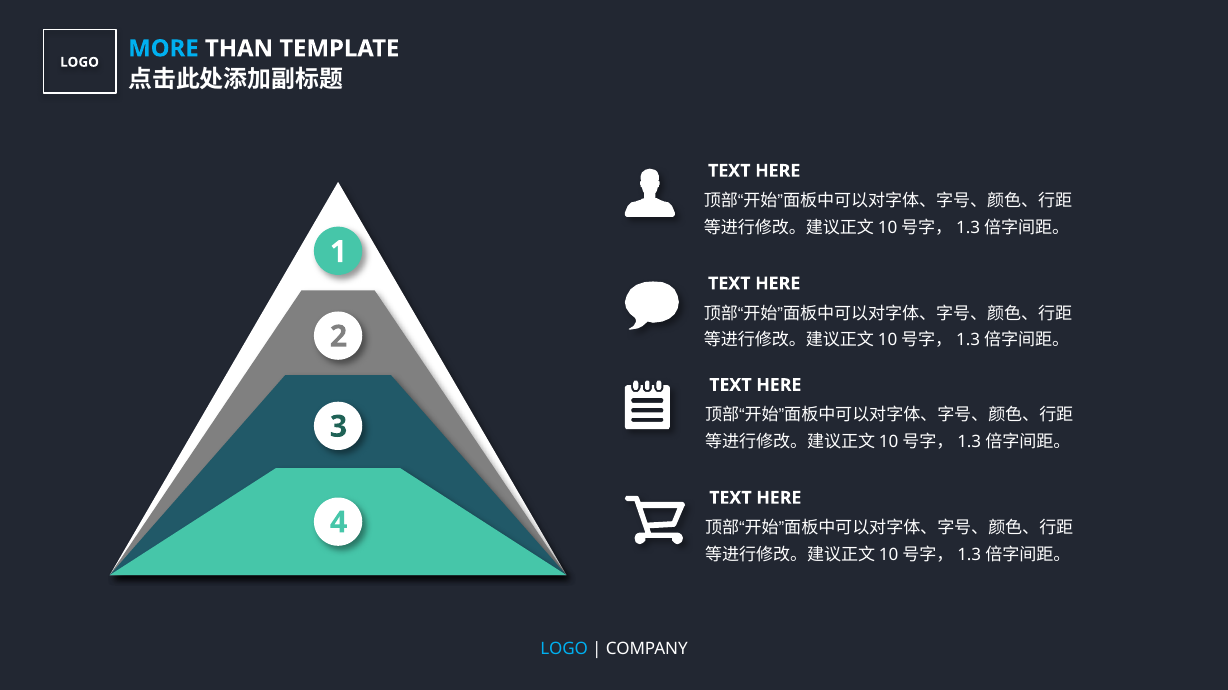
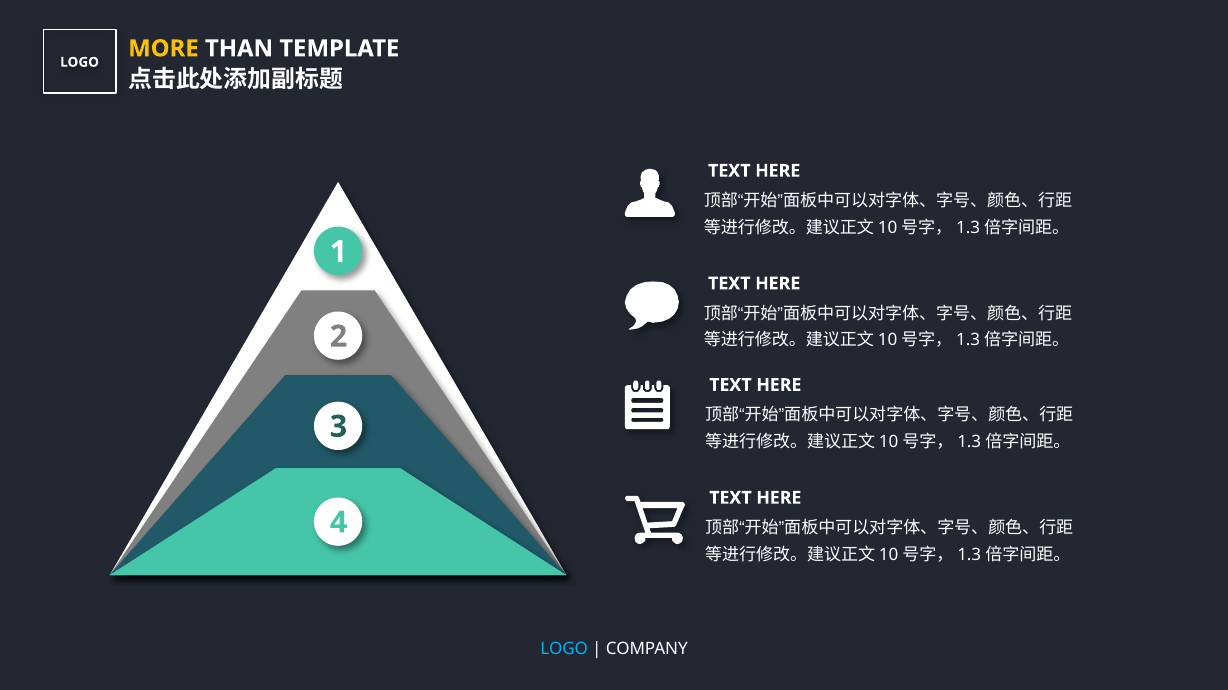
MORE colour: light blue -> yellow
